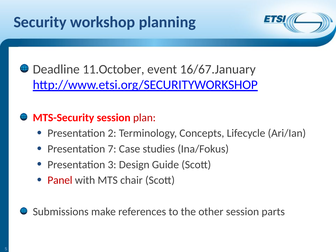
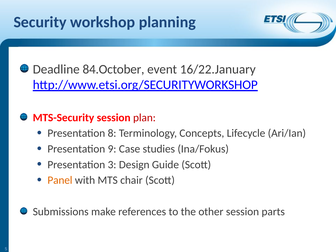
11.October: 11.October -> 84.October
16/67.January: 16/67.January -> 16/22.January
2: 2 -> 8
7: 7 -> 9
Panel colour: red -> orange
